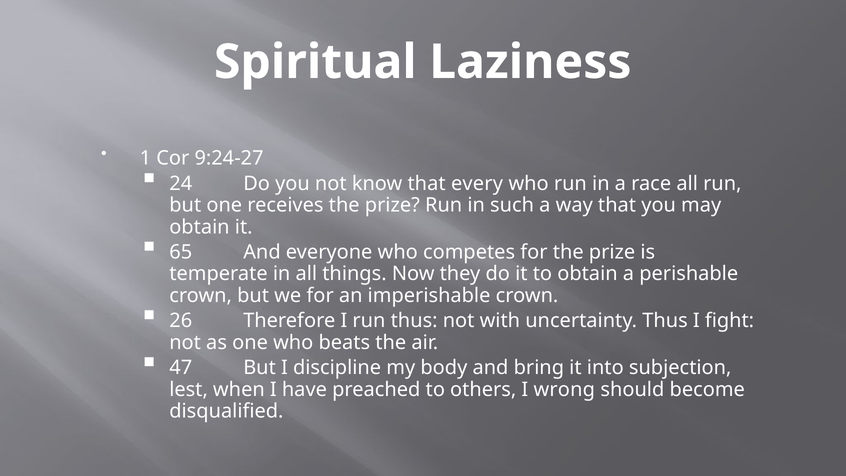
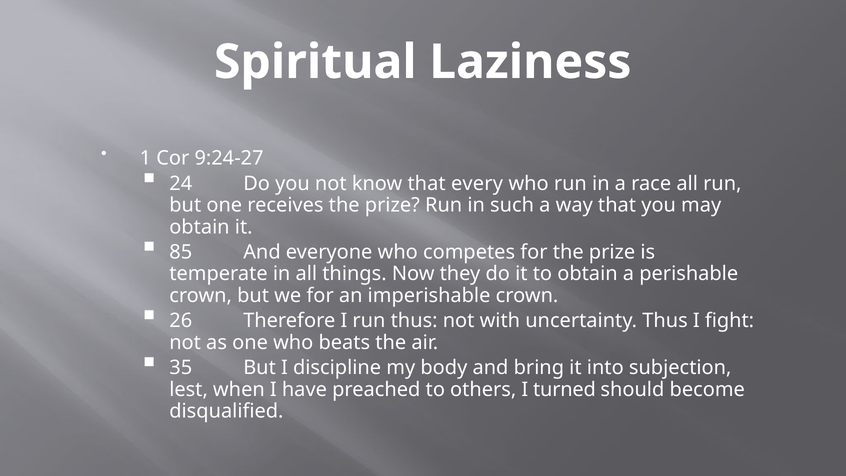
65: 65 -> 85
47: 47 -> 35
wrong: wrong -> turned
